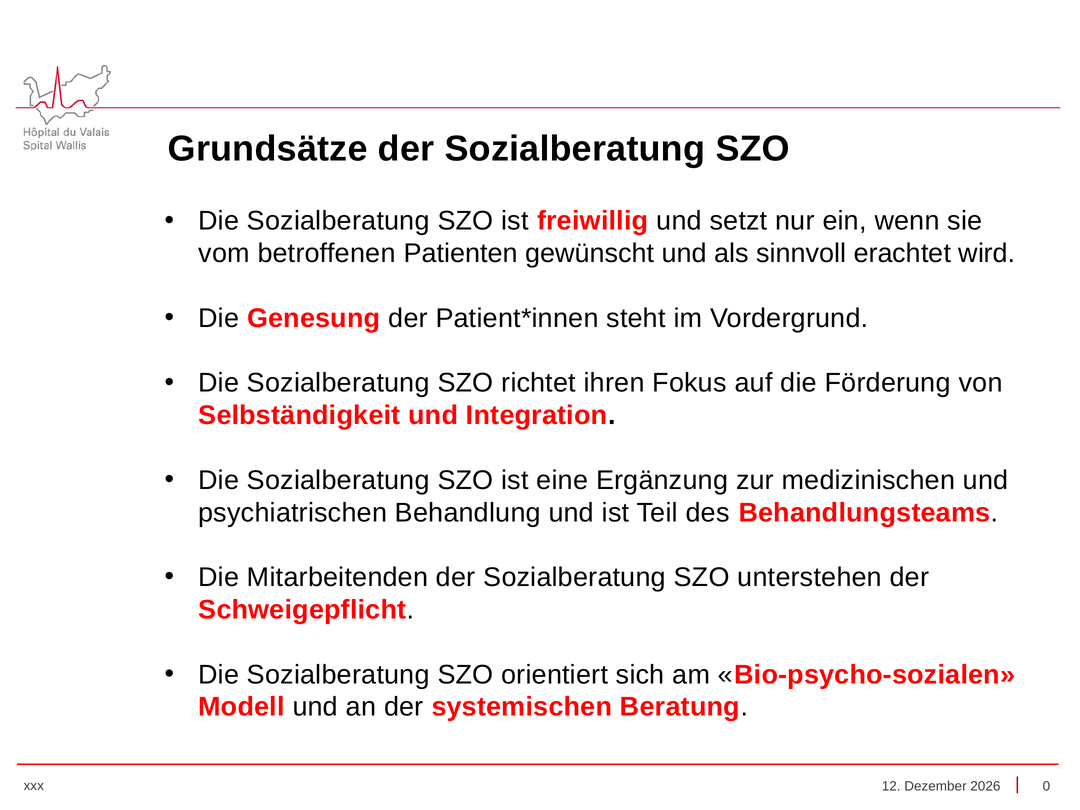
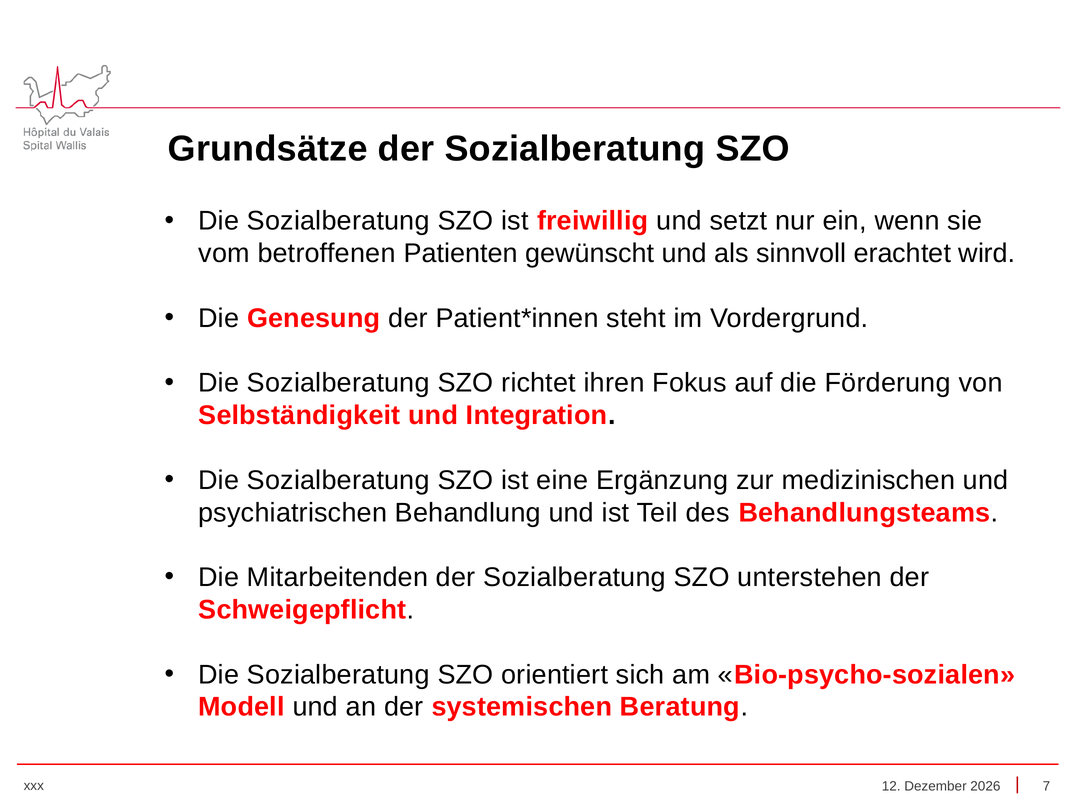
0: 0 -> 7
